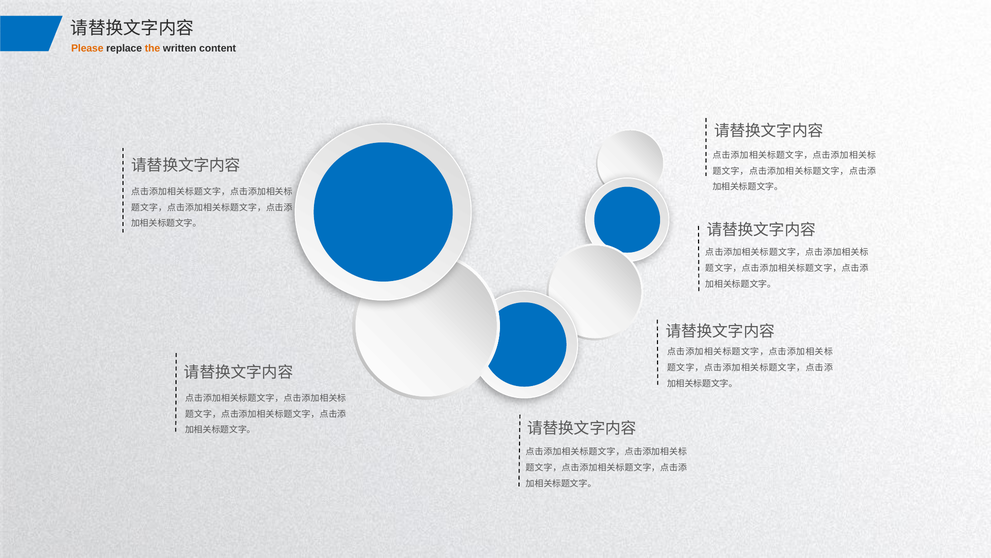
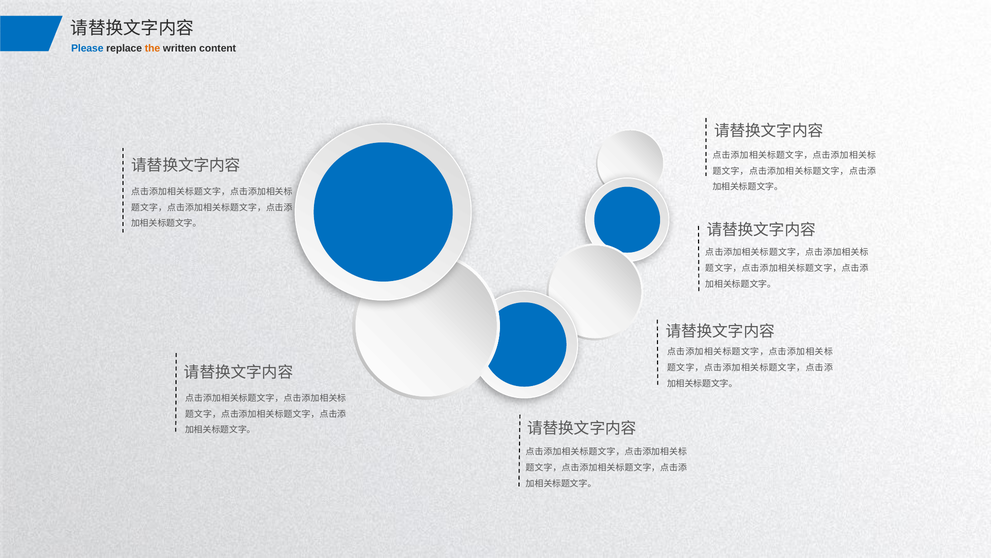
Please colour: orange -> blue
